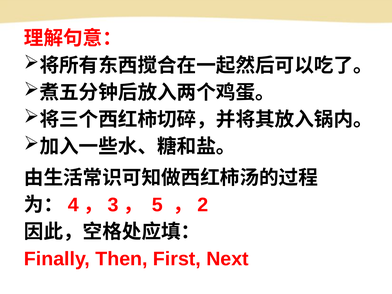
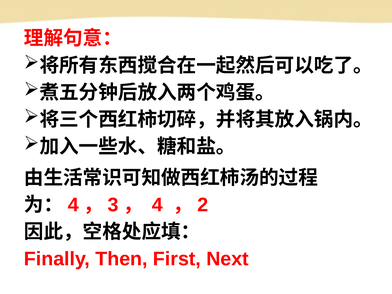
5 at (157, 205): 5 -> 4
